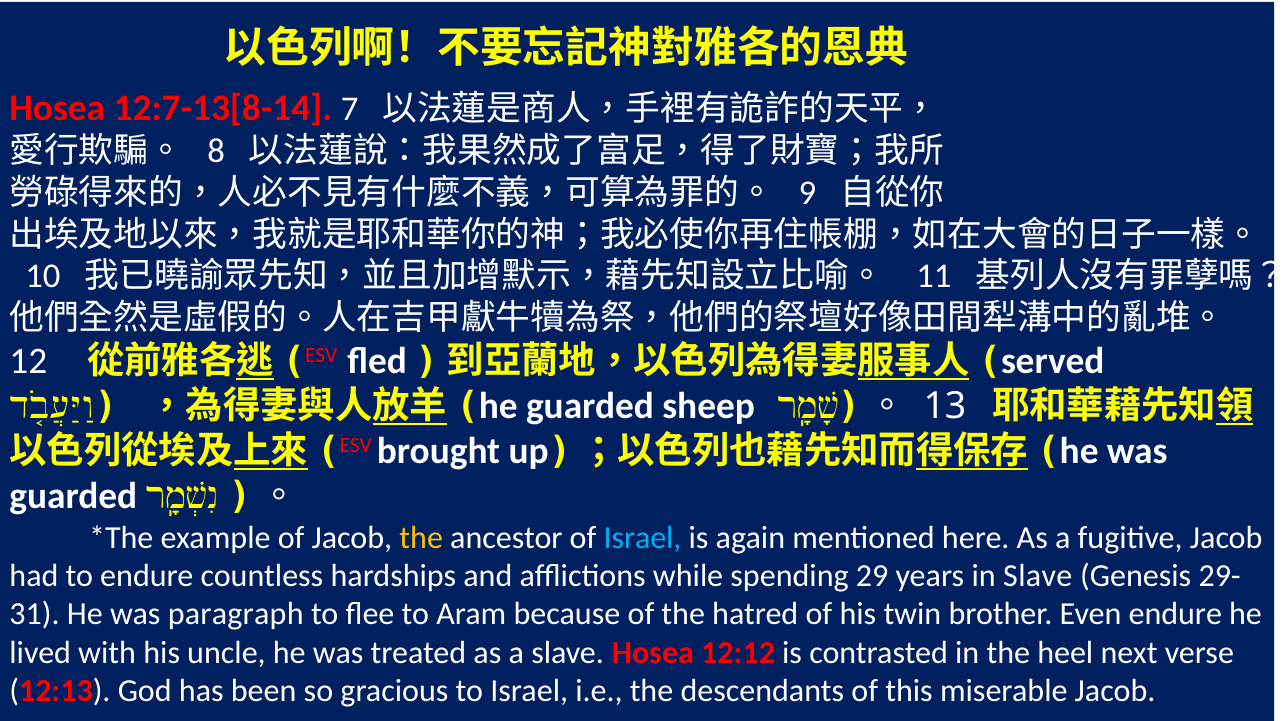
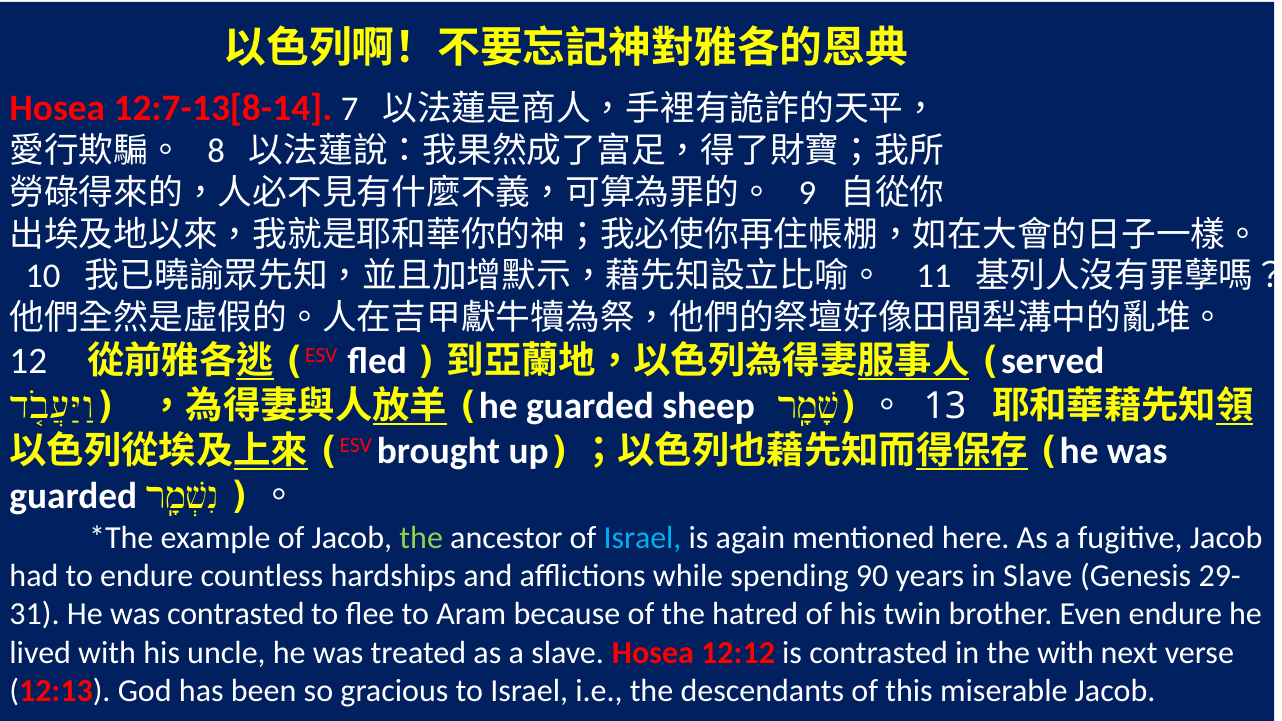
the at (421, 538) colour: yellow -> light green
29: 29 -> 90
was paragraph: paragraph -> contrasted
the heel: heel -> with
